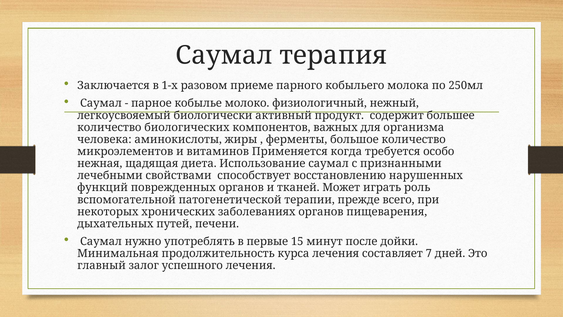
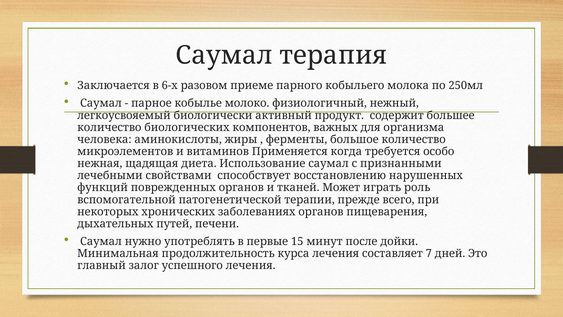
1-х: 1-х -> 6-х
